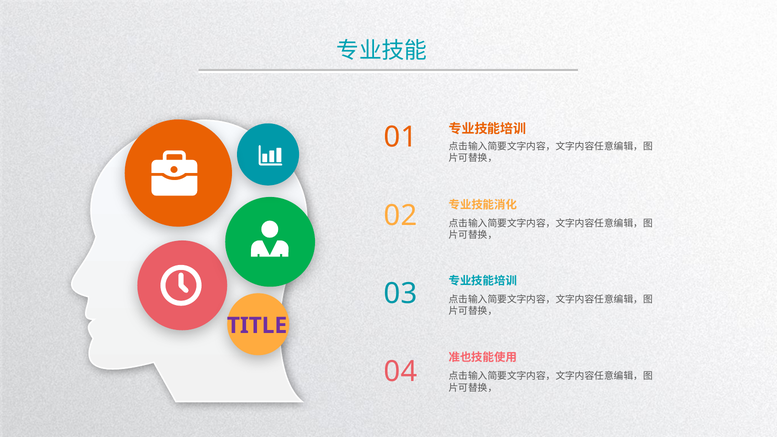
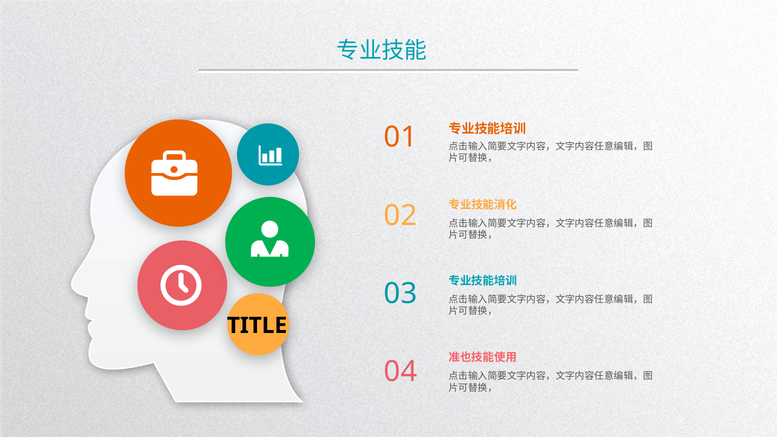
TITLE colour: purple -> black
